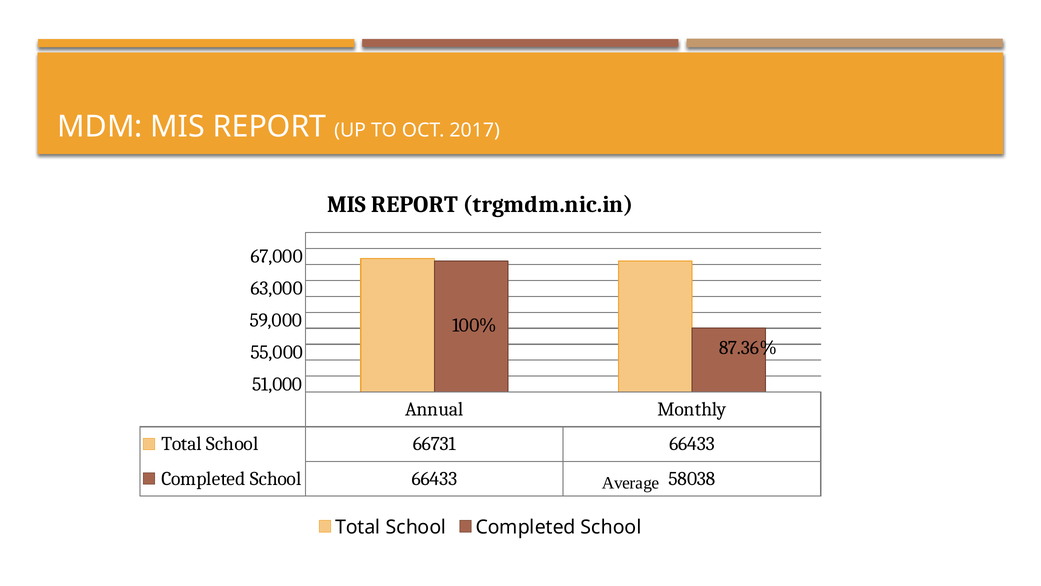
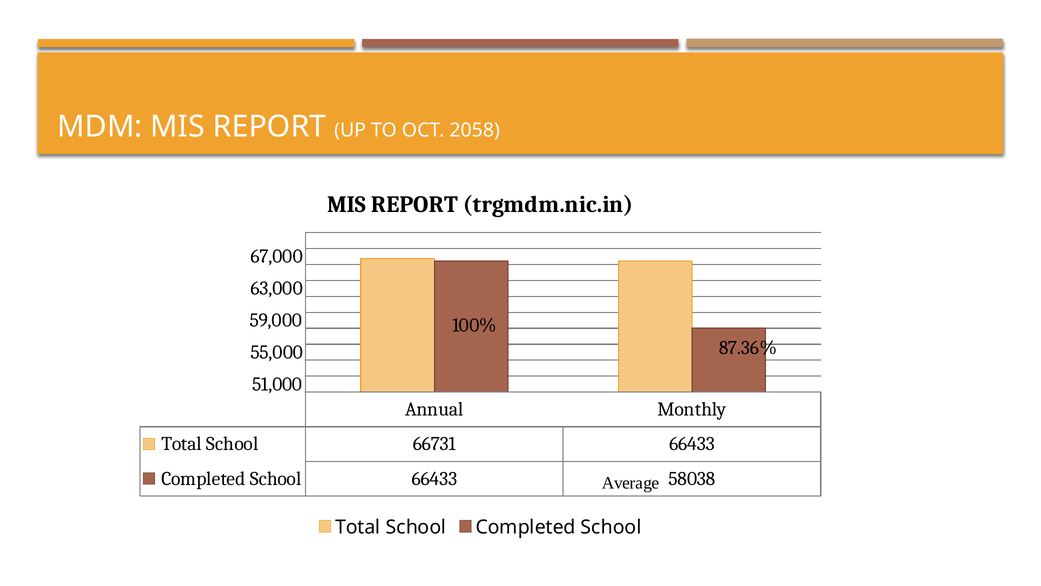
2017: 2017 -> 2058
